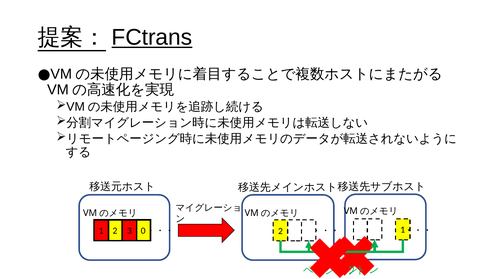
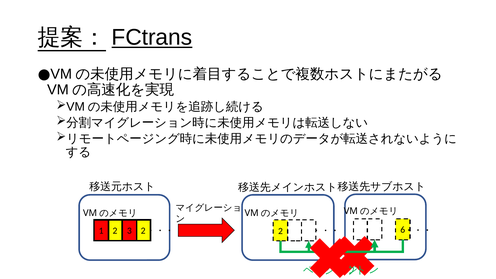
0 at (143, 231): 0 -> 2
2 1: 1 -> 6
